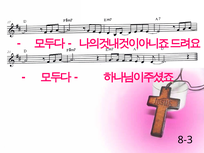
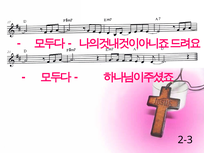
8-3: 8-3 -> 2-3
